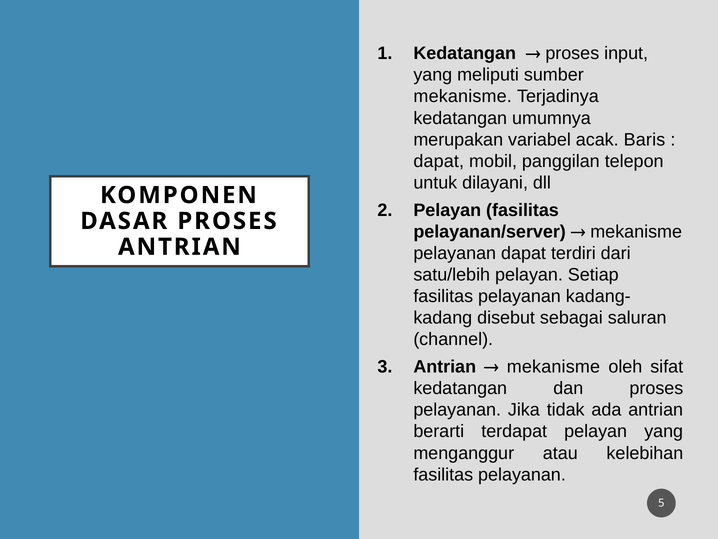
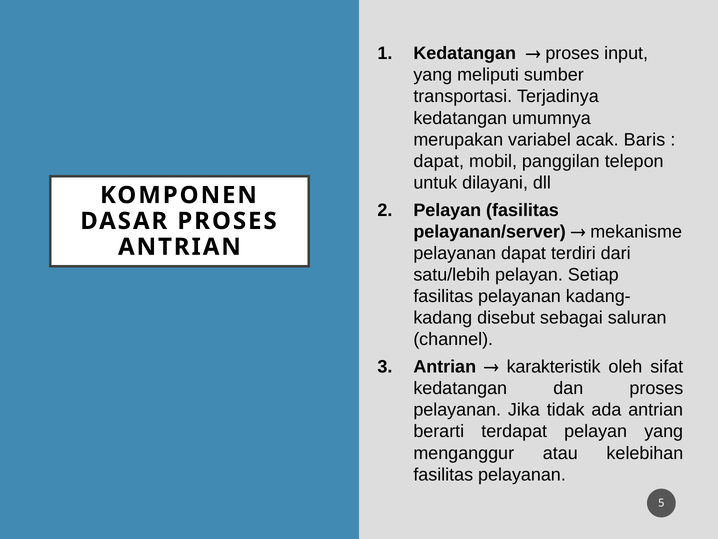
mekanisme at (463, 96): mekanisme -> transportasi
mekanisme at (553, 367): mekanisme -> karakteristik
